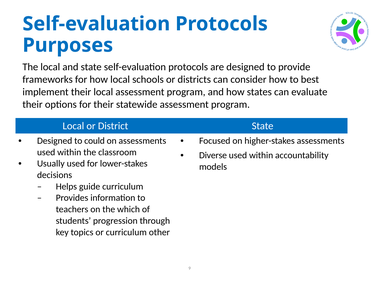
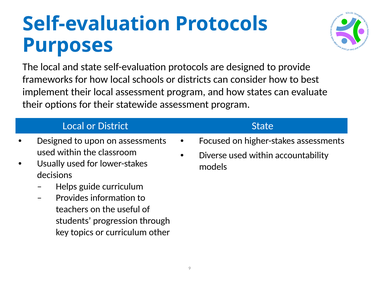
could: could -> upon
which: which -> useful
